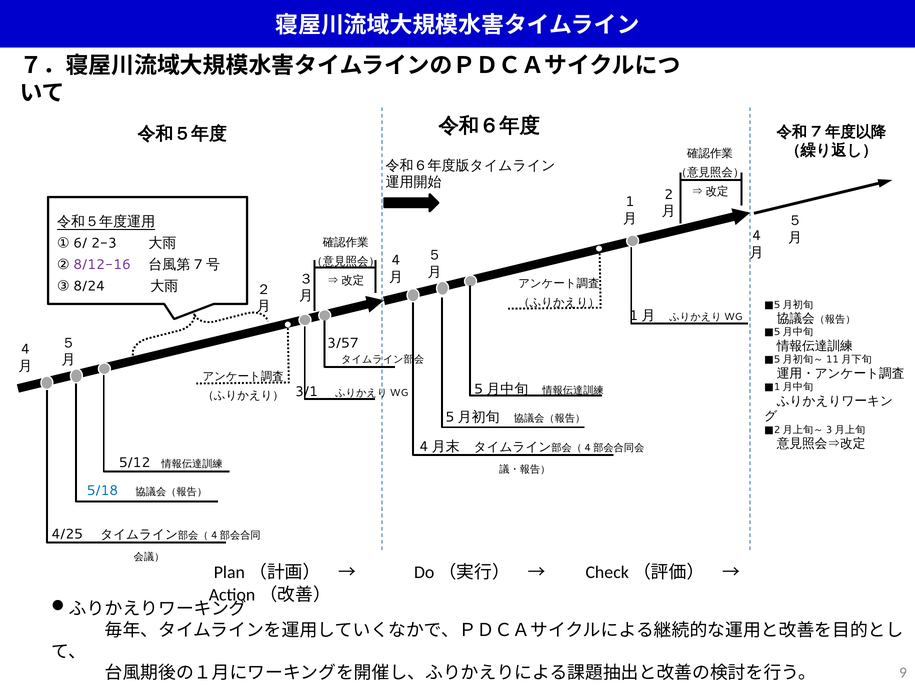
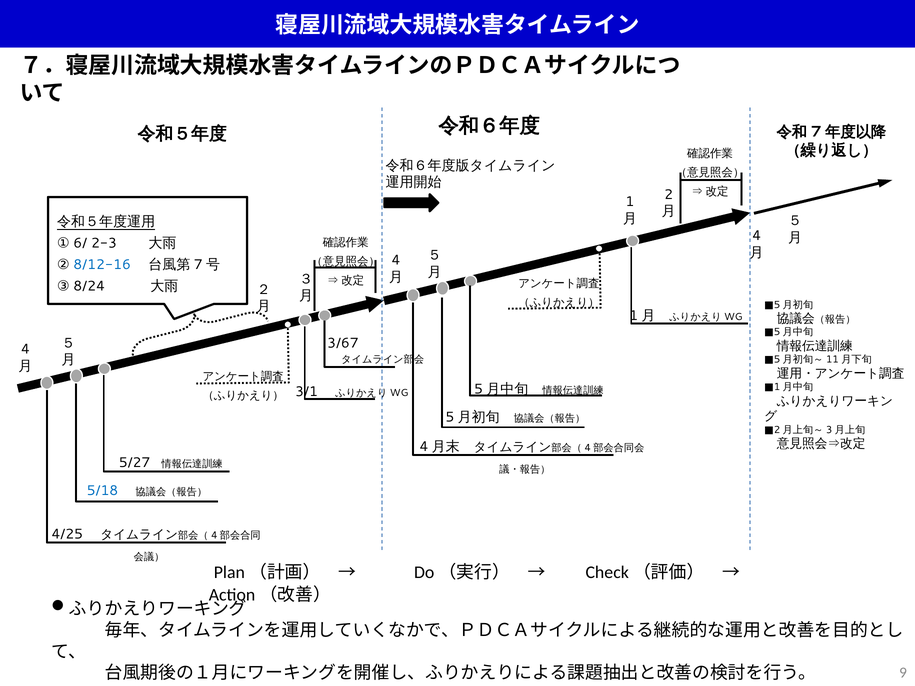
8/12-16 colour: purple -> blue
3/57: 3/57 -> 3/67
5/12: 5/12 -> 5/27
